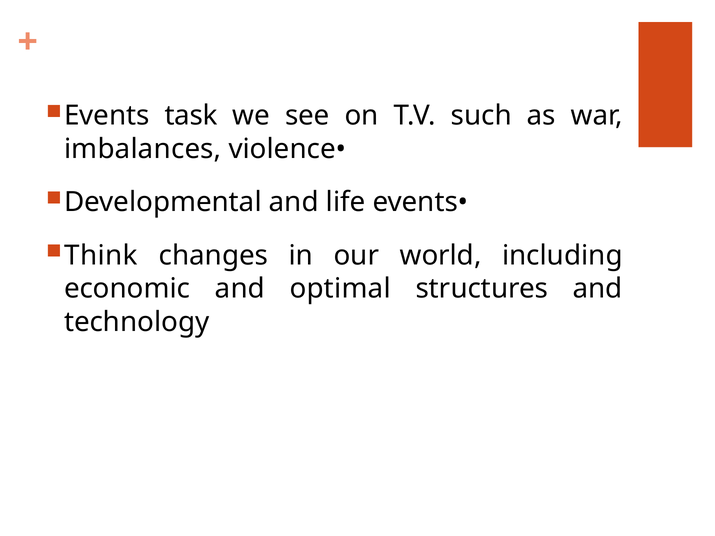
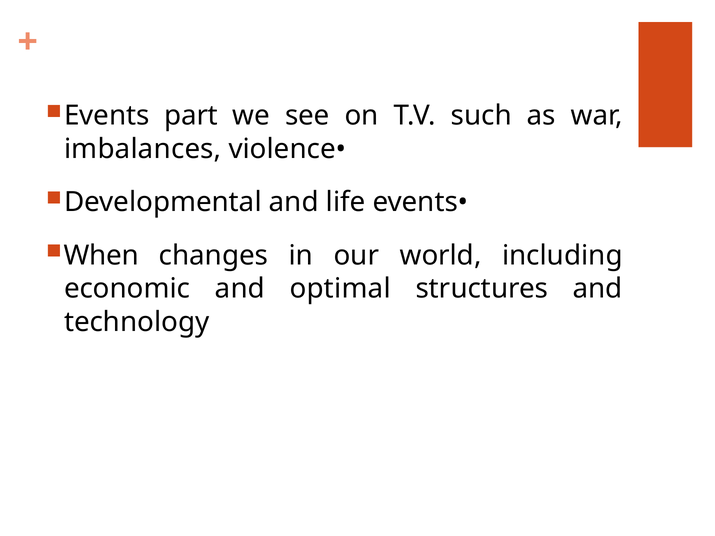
task: task -> part
Think: Think -> When
